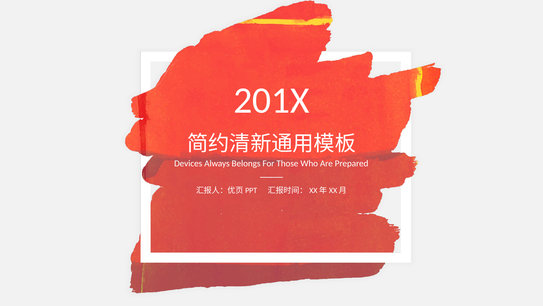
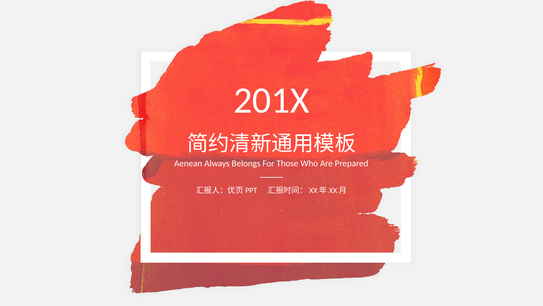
Devices: Devices -> Aenean
